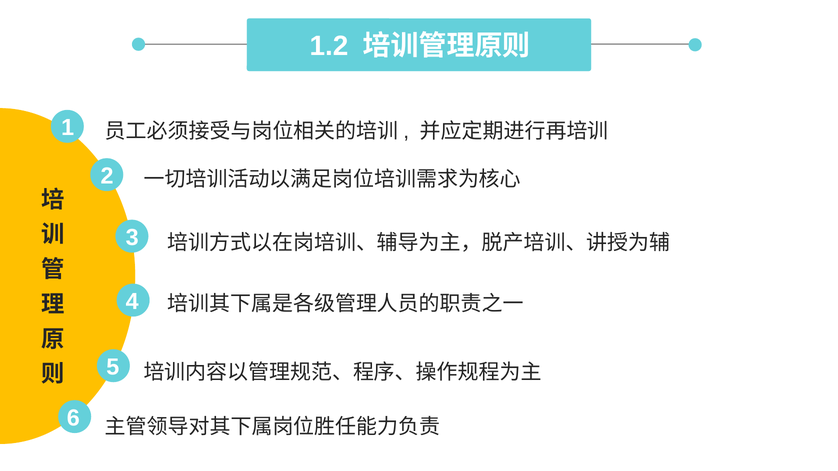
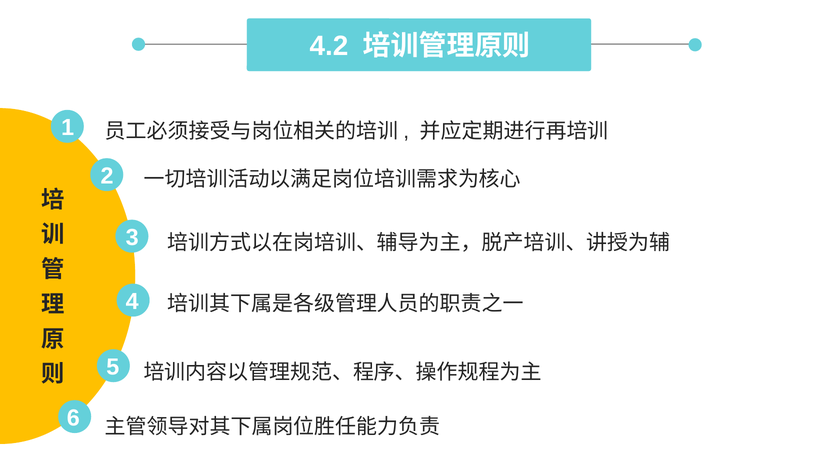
1.2: 1.2 -> 4.2
